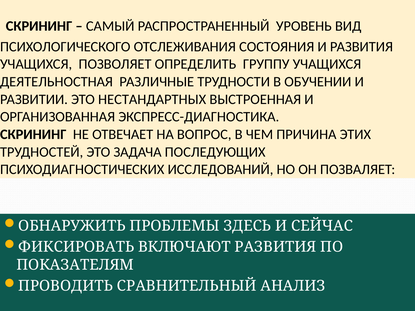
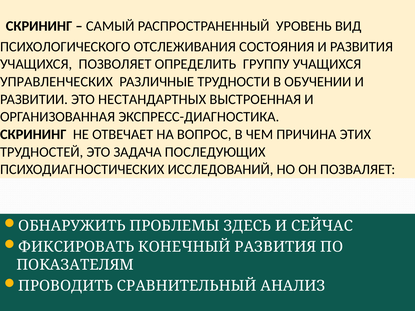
ДЕЯТЕЛЬНОСТНАЯ: ДЕЯТЕЛЬНОСТНАЯ -> УПРАВЛЕНЧЕСКИХ
ВКЛЮЧАЮТ: ВКЛЮЧАЮТ -> КОНЕЧНЫЙ
